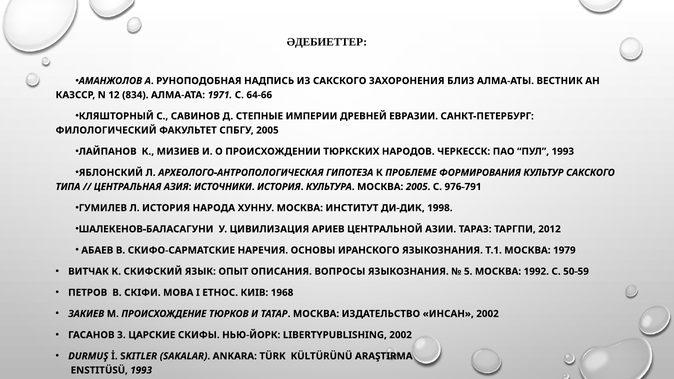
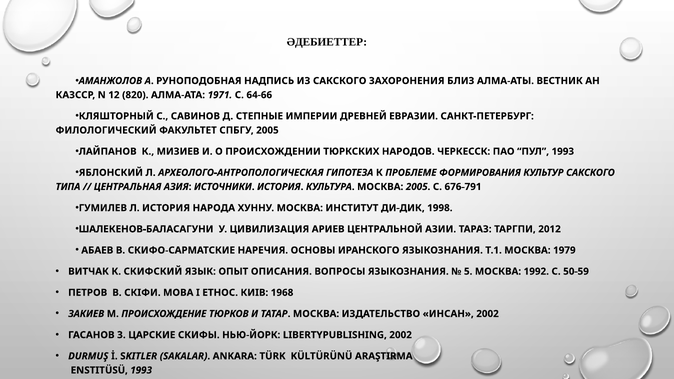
834: 834 -> 820
976-791: 976-791 -> 676-791
